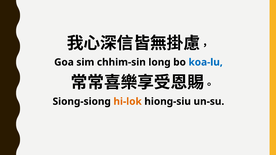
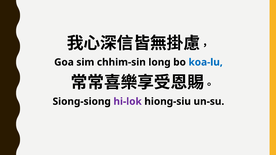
hi-lok colour: orange -> purple
